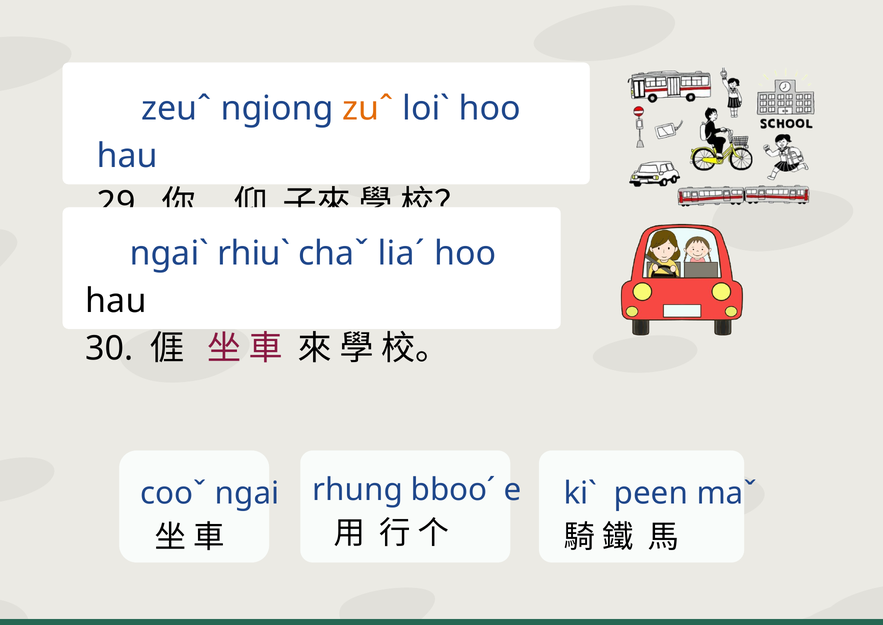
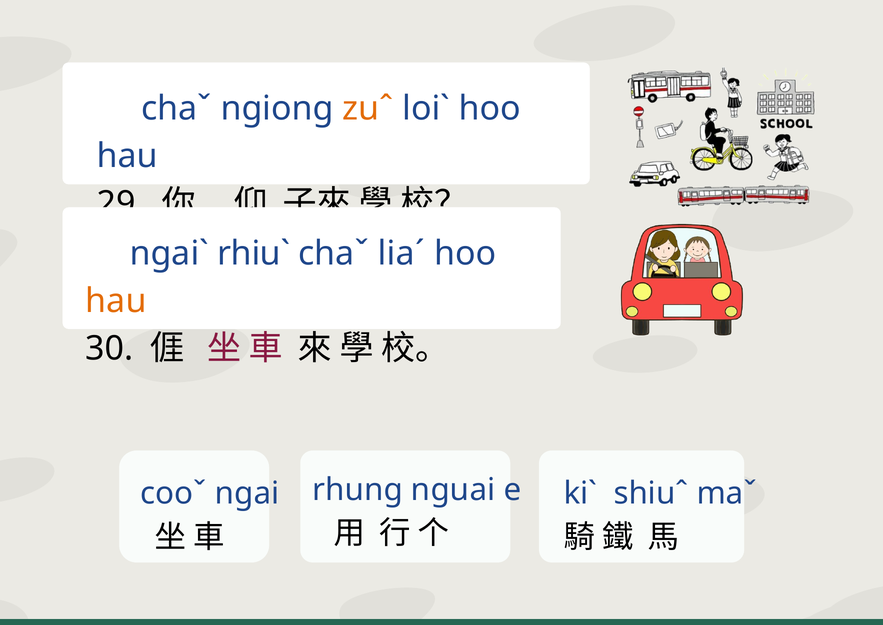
zeuˆ at (176, 108): zeuˆ -> chaˇ
hau at (116, 301) colour: black -> orange
bbooˊ: bbooˊ -> nguai
peen: peen -> shiuˆ
